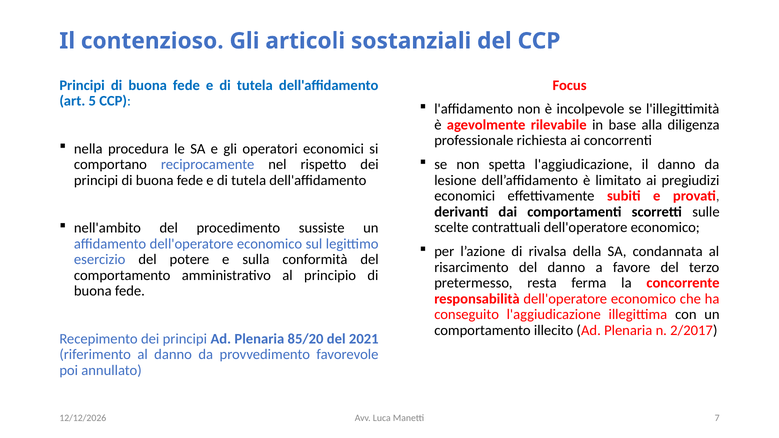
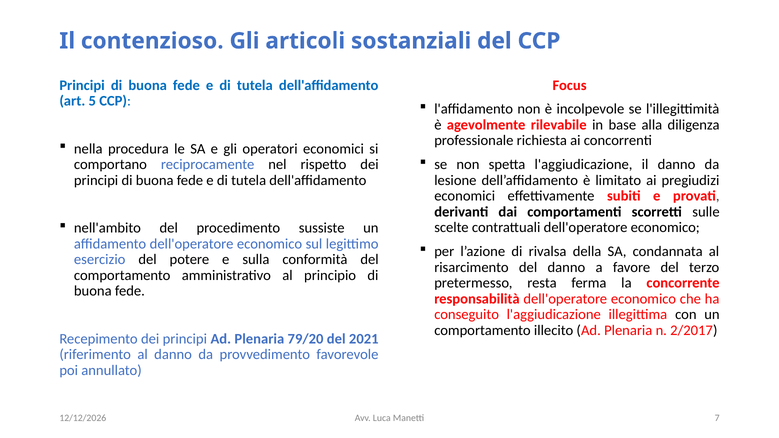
85/20: 85/20 -> 79/20
